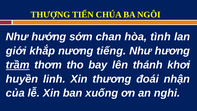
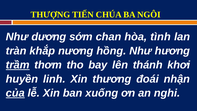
hướng: hướng -> dương
giới: giới -> tràn
tiếng: tiếng -> hồng
của underline: none -> present
